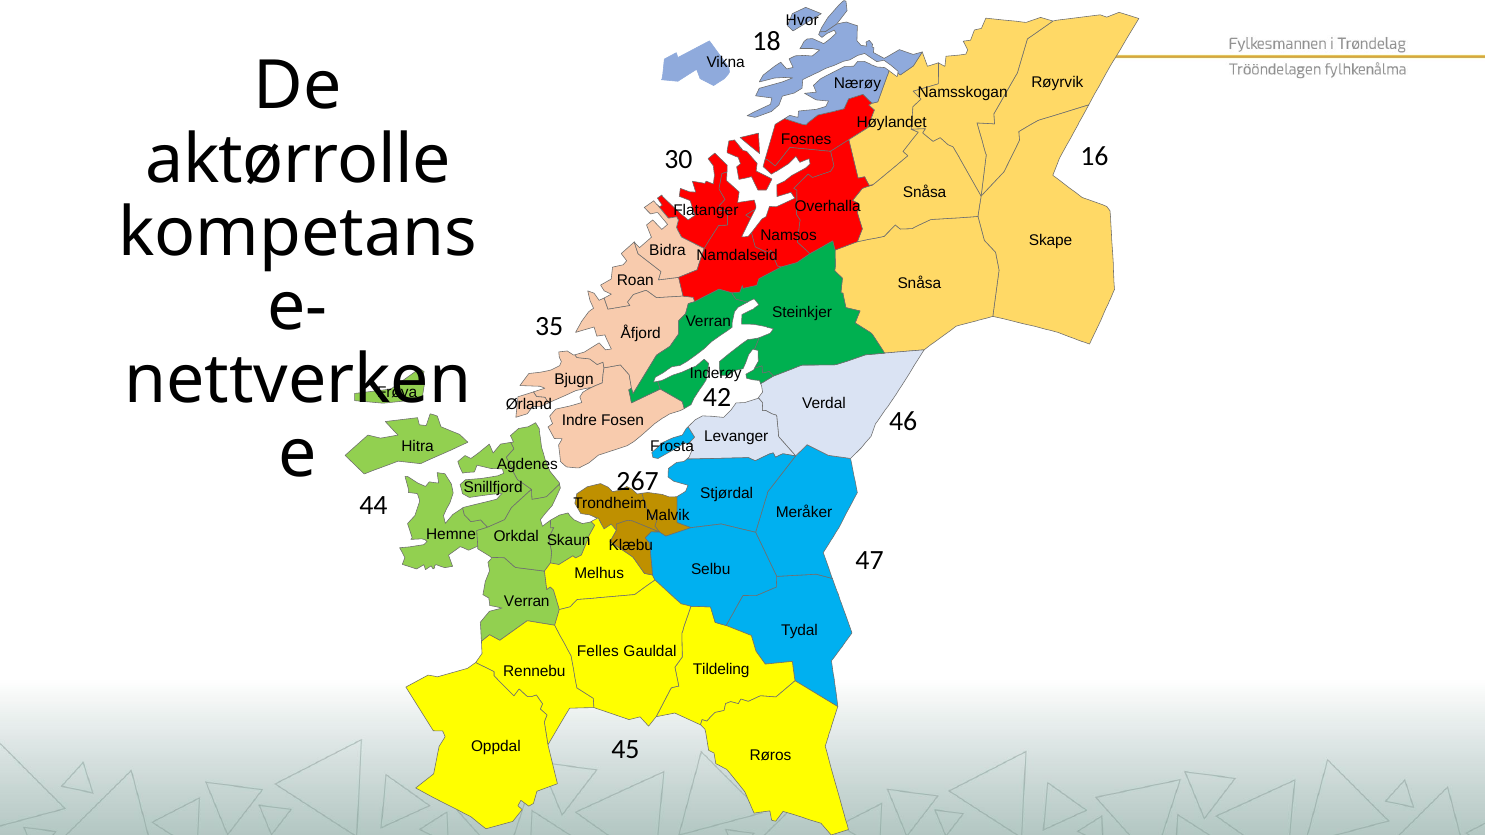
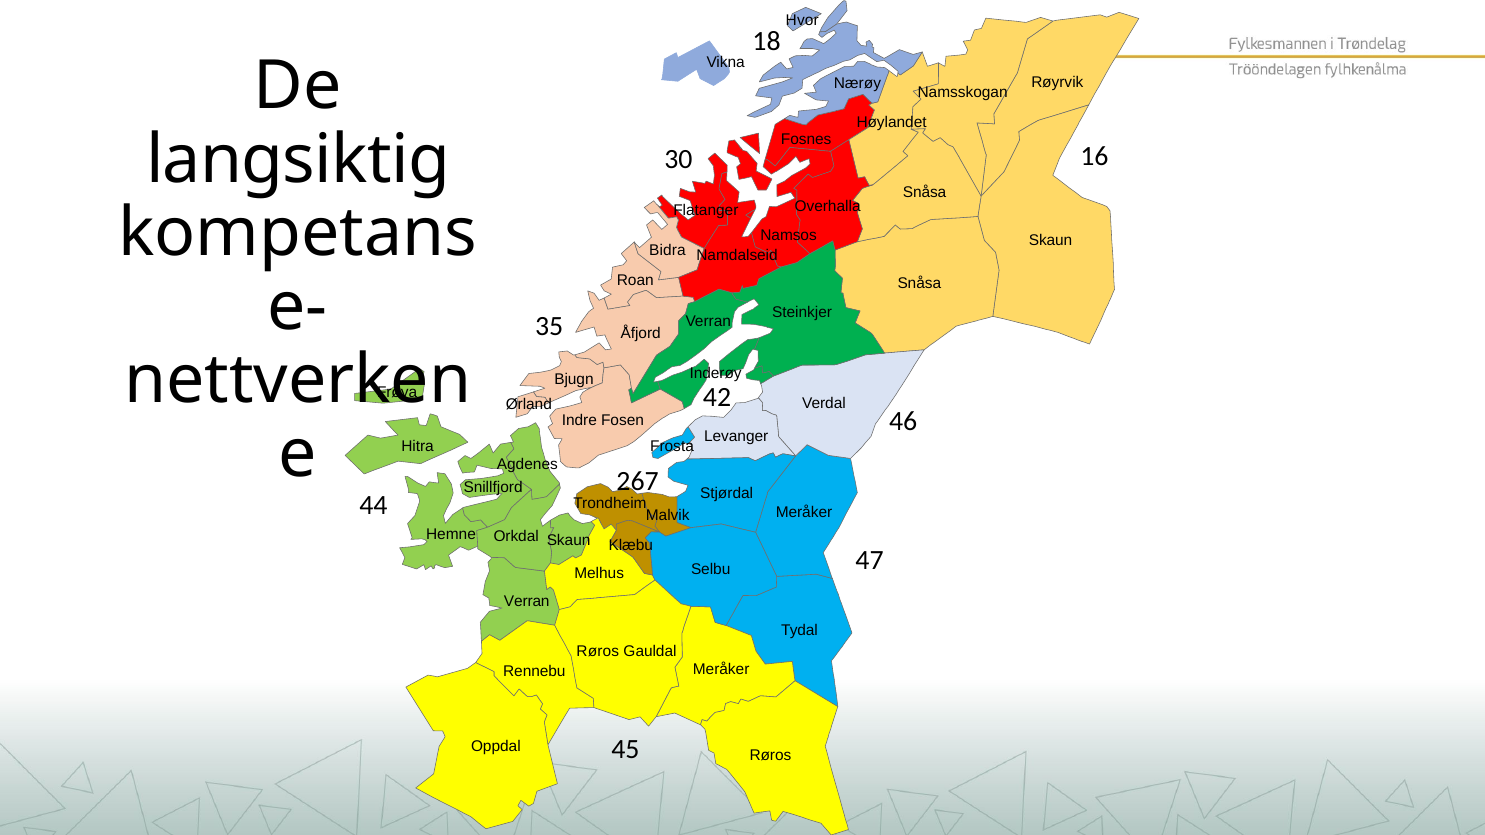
aktørrolle: aktørrolle -> langsiktig
Skape at (1050, 240): Skape -> Skaun
Felles at (598, 652): Felles -> Røros
Tildeling at (721, 670): Tildeling -> Meråker
